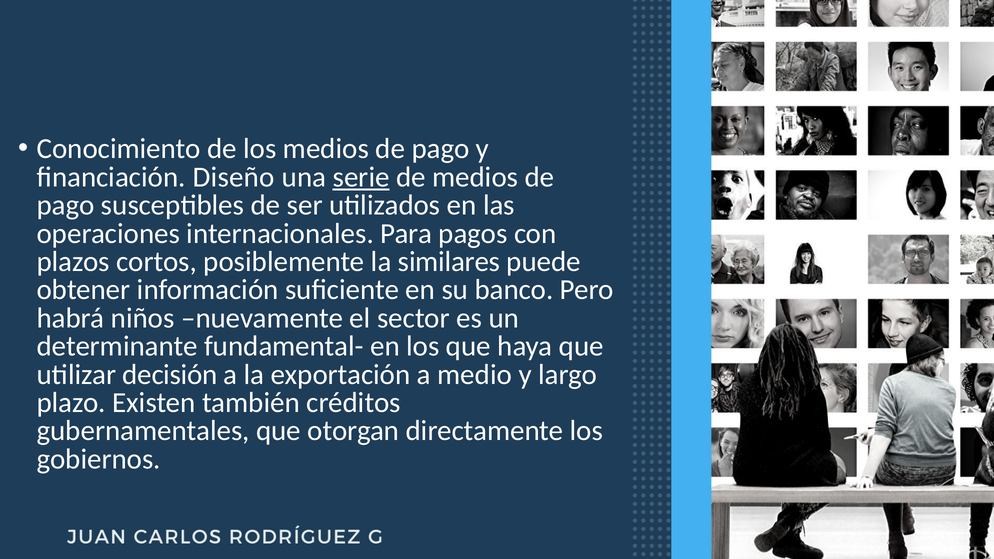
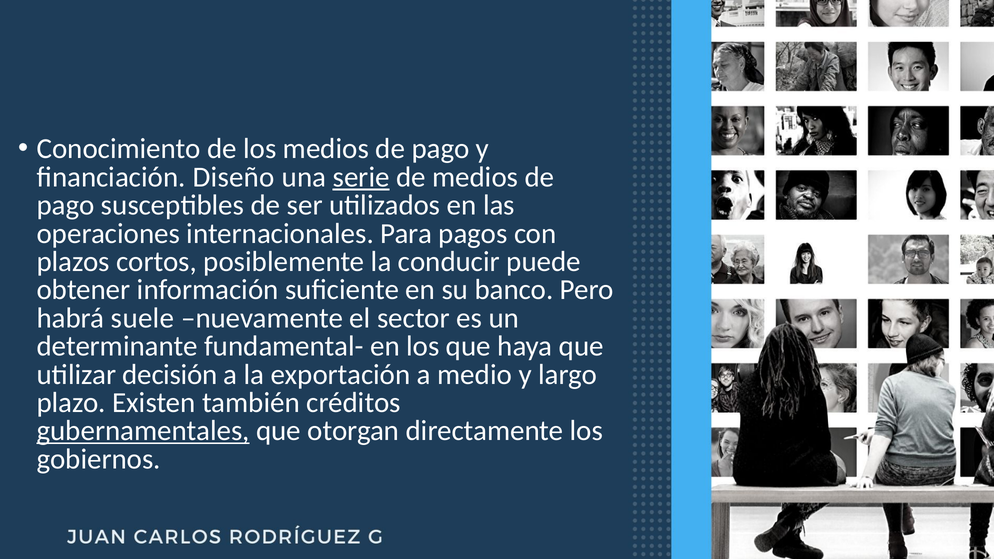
similares: similares -> conducir
niños: niños -> suele
gubernamentales underline: none -> present
